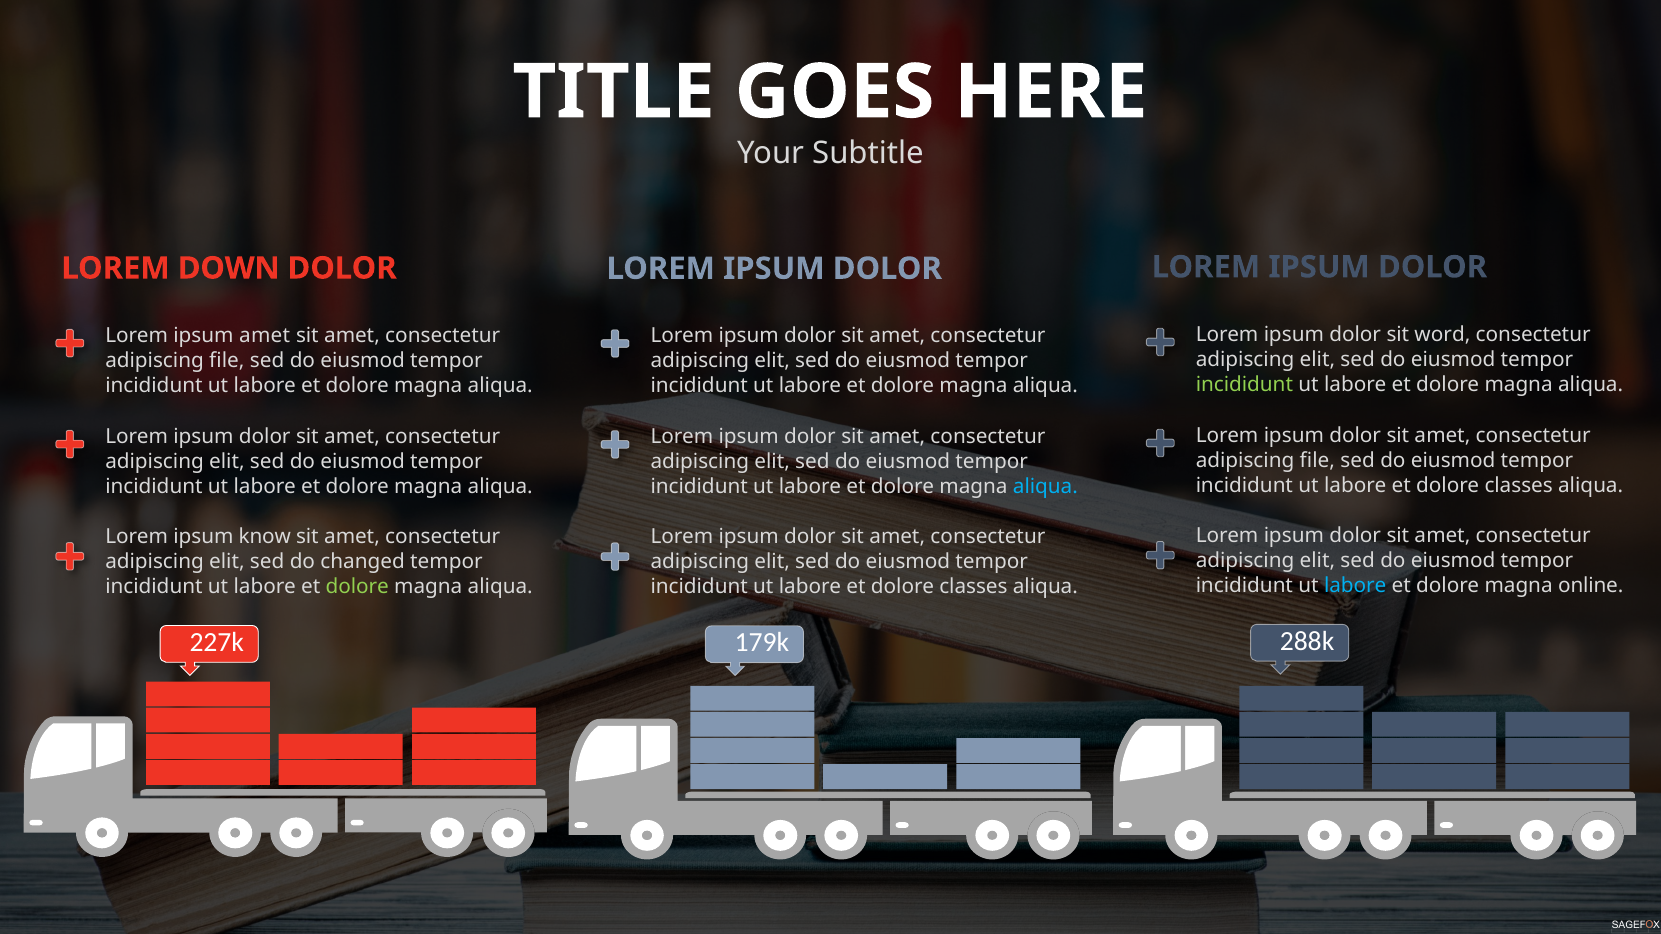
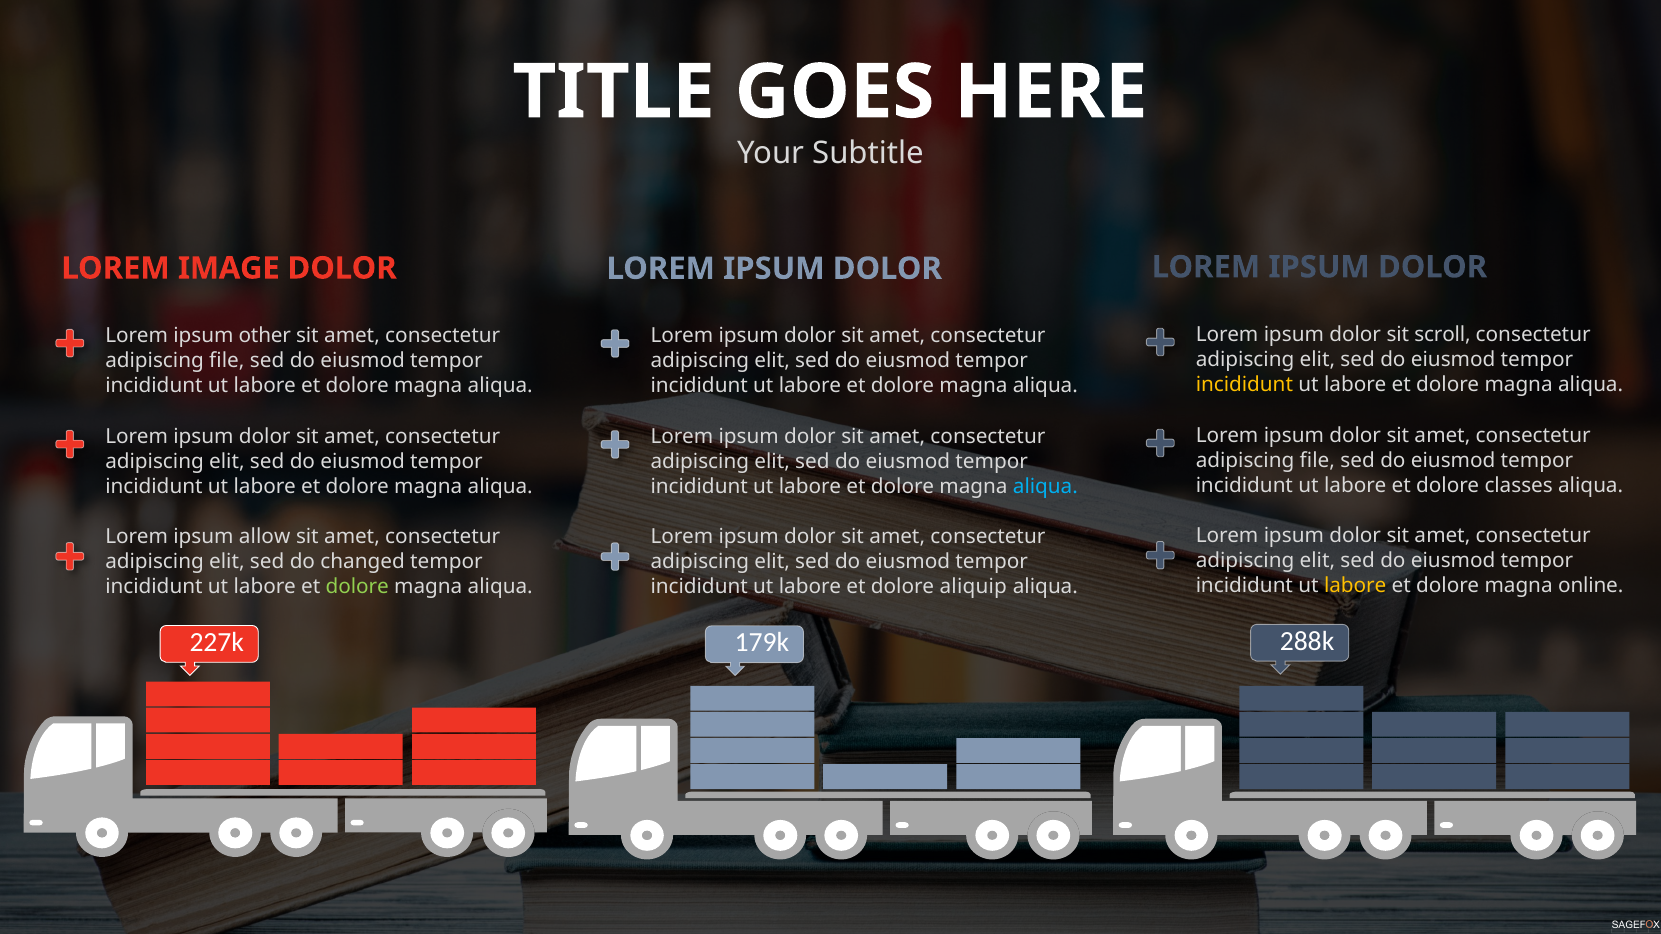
DOWN: DOWN -> IMAGE
word: word -> scroll
ipsum amet: amet -> other
incididunt at (1244, 384) colour: light green -> yellow
know: know -> allow
labore at (1355, 585) colour: light blue -> yellow
classes at (973, 587): classes -> aliquip
